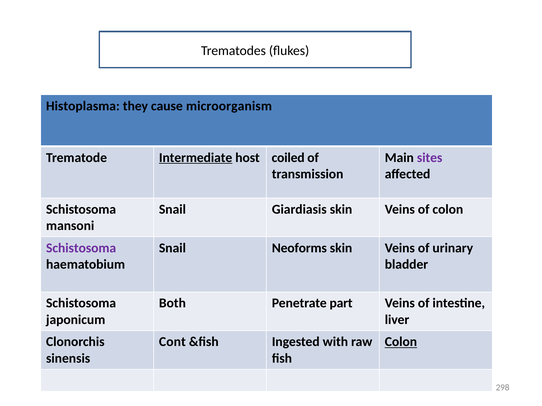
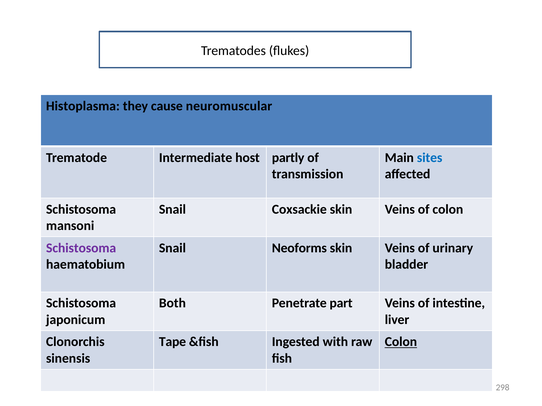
microorganism: microorganism -> neuromuscular
Intermediate underline: present -> none
coiled: coiled -> partly
sites colour: purple -> blue
Giardiasis: Giardiasis -> Coxsackie
Cont: Cont -> Tape
